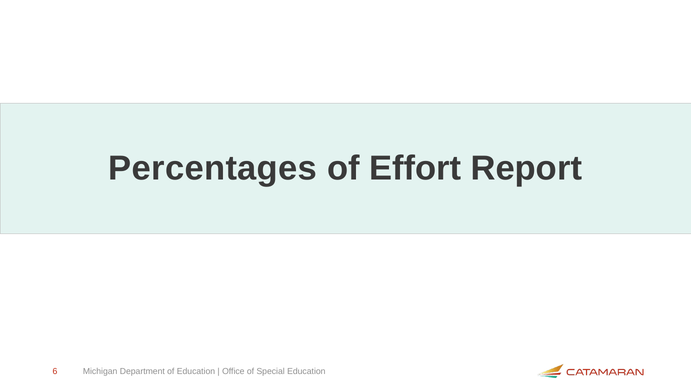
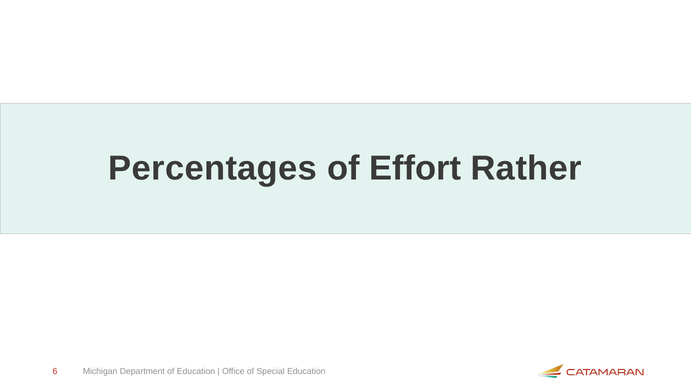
Report: Report -> Rather
